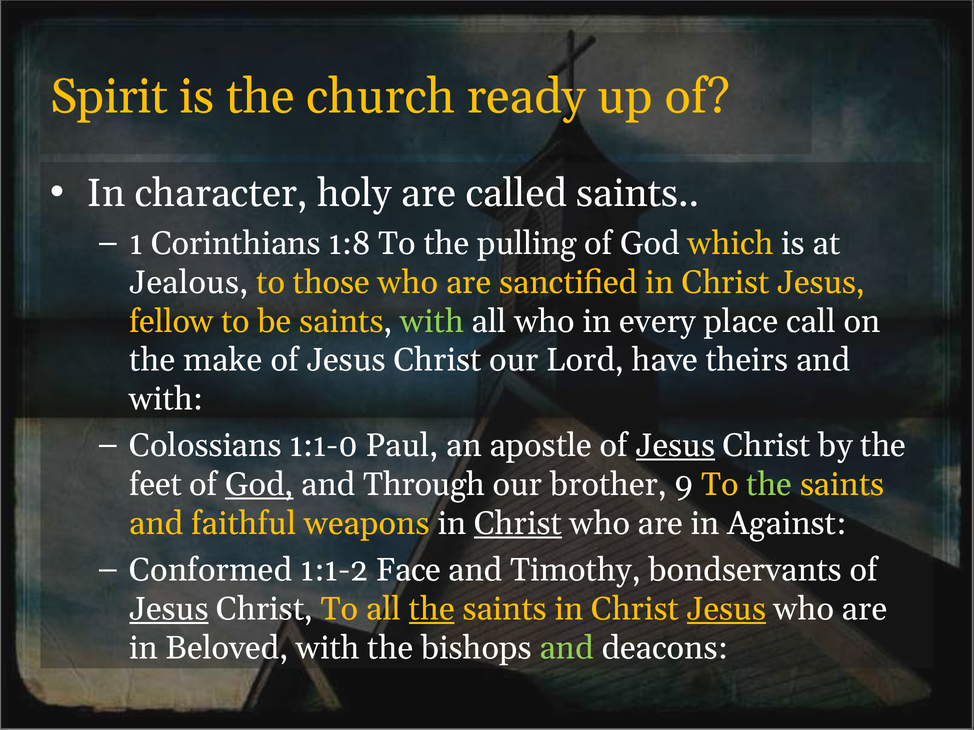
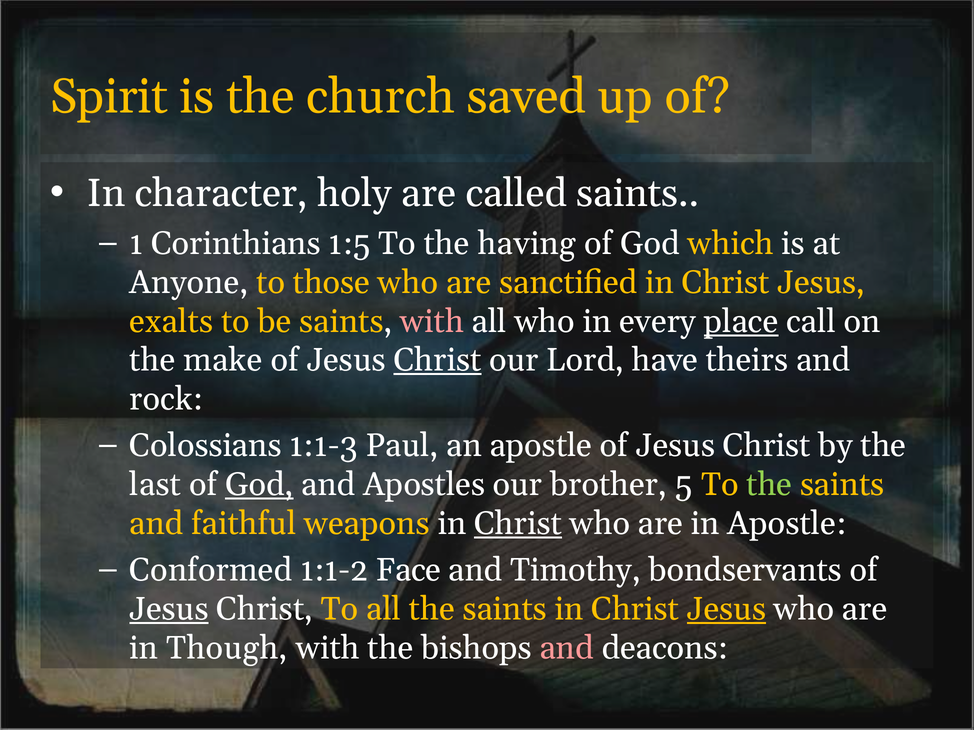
ready: ready -> saved
1:8: 1:8 -> 1:5
pulling: pulling -> having
Jealous: Jealous -> Anyone
fellow: fellow -> exalts
with at (432, 322) colour: light green -> pink
place underline: none -> present
Christ at (437, 361) underline: none -> present
with at (166, 399): with -> rock
1:1-0: 1:1-0 -> 1:1-3
Jesus at (675, 446) underline: present -> none
feet: feet -> last
Through: Through -> Apostles
9: 9 -> 5
in Against: Against -> Apostle
the at (432, 609) underline: present -> none
Beloved: Beloved -> Though
and at (567, 648) colour: light green -> pink
